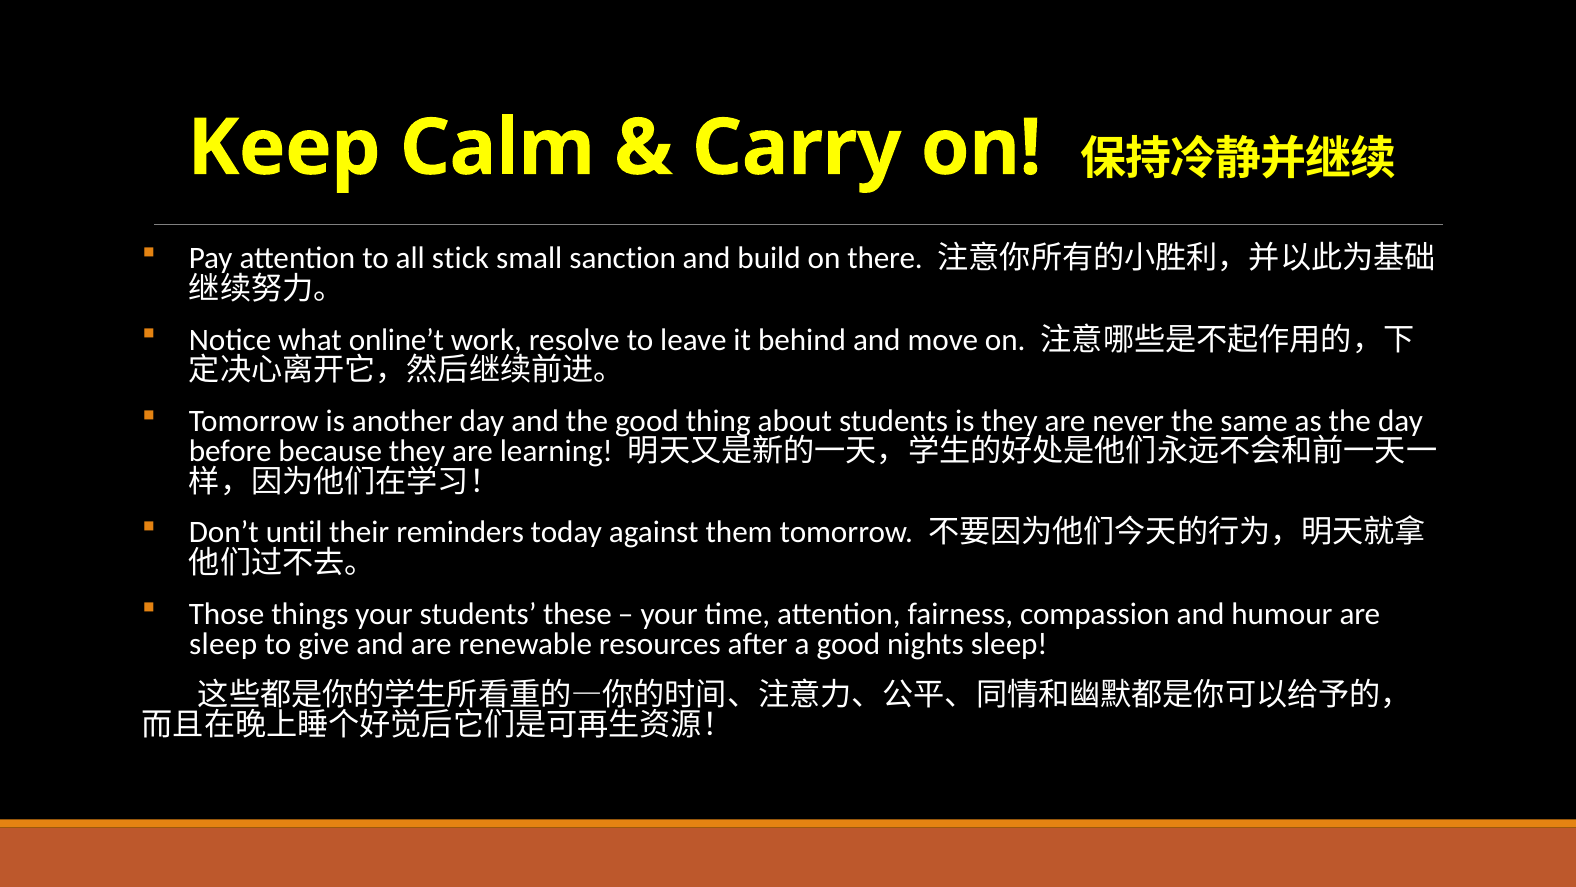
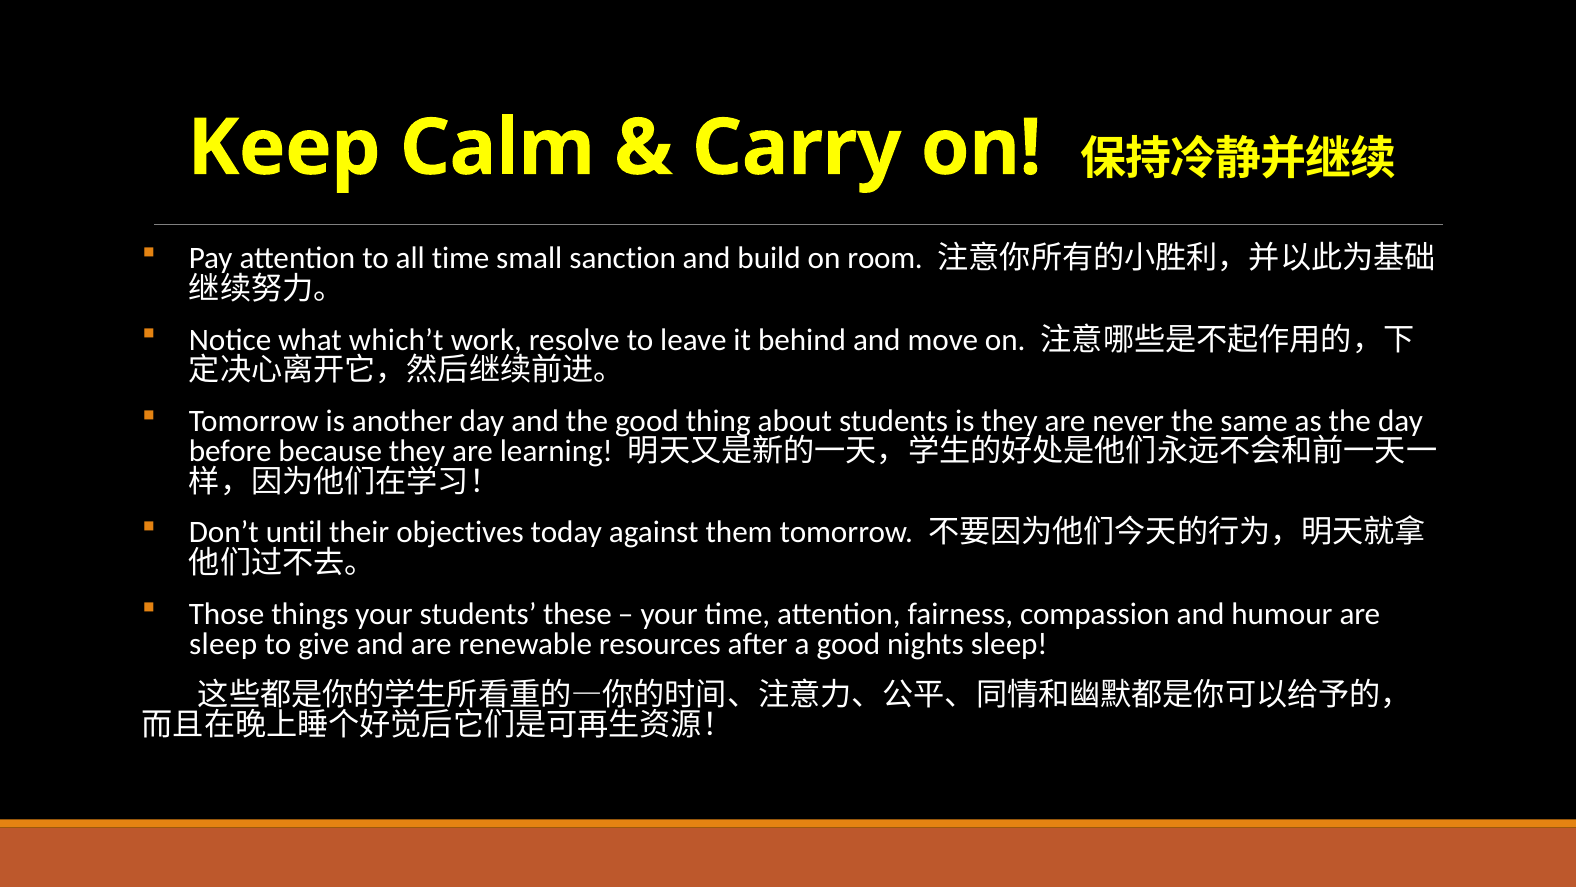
all stick: stick -> time
there: there -> room
online’t: online’t -> which’t
reminders: reminders -> objectives
